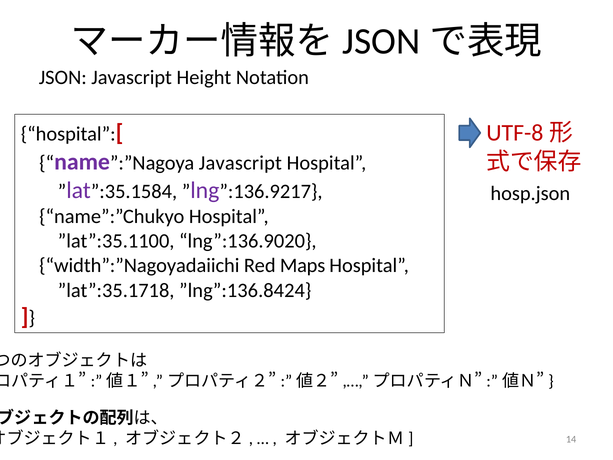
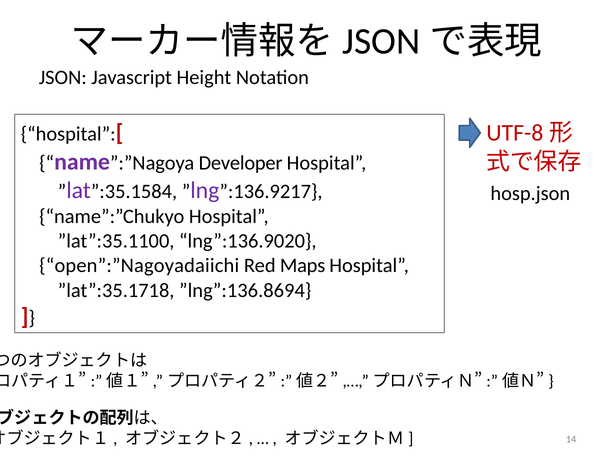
Javascript at (240, 163): Javascript -> Developer
width”:”Nagoyadaiichi: width”:”Nagoyadaiichi -> open”:”Nagoyadaiichi
”lng”:136.8424: ”lng”:136.8424 -> ”lng”:136.8694
